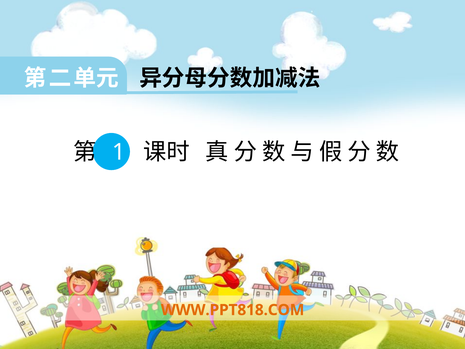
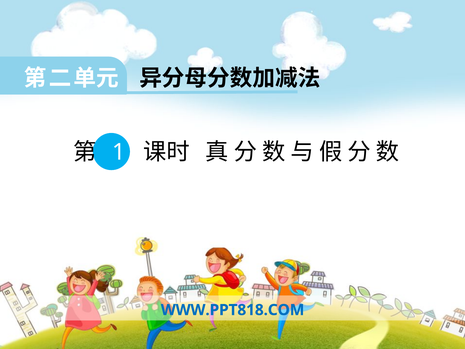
WWW.PPT818.COM colour: orange -> blue
